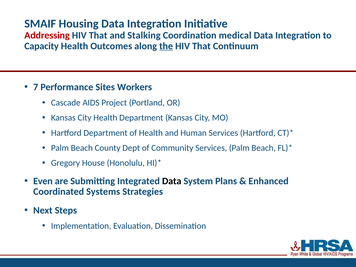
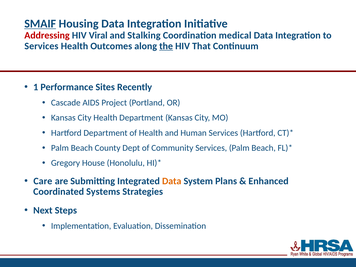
SMAIF underline: none -> present
That at (98, 35): That -> Viral
Capacity at (42, 46): Capacity -> Services
7: 7 -> 1
Workers: Workers -> Recently
Even: Even -> Care
Data at (172, 181) colour: black -> orange
